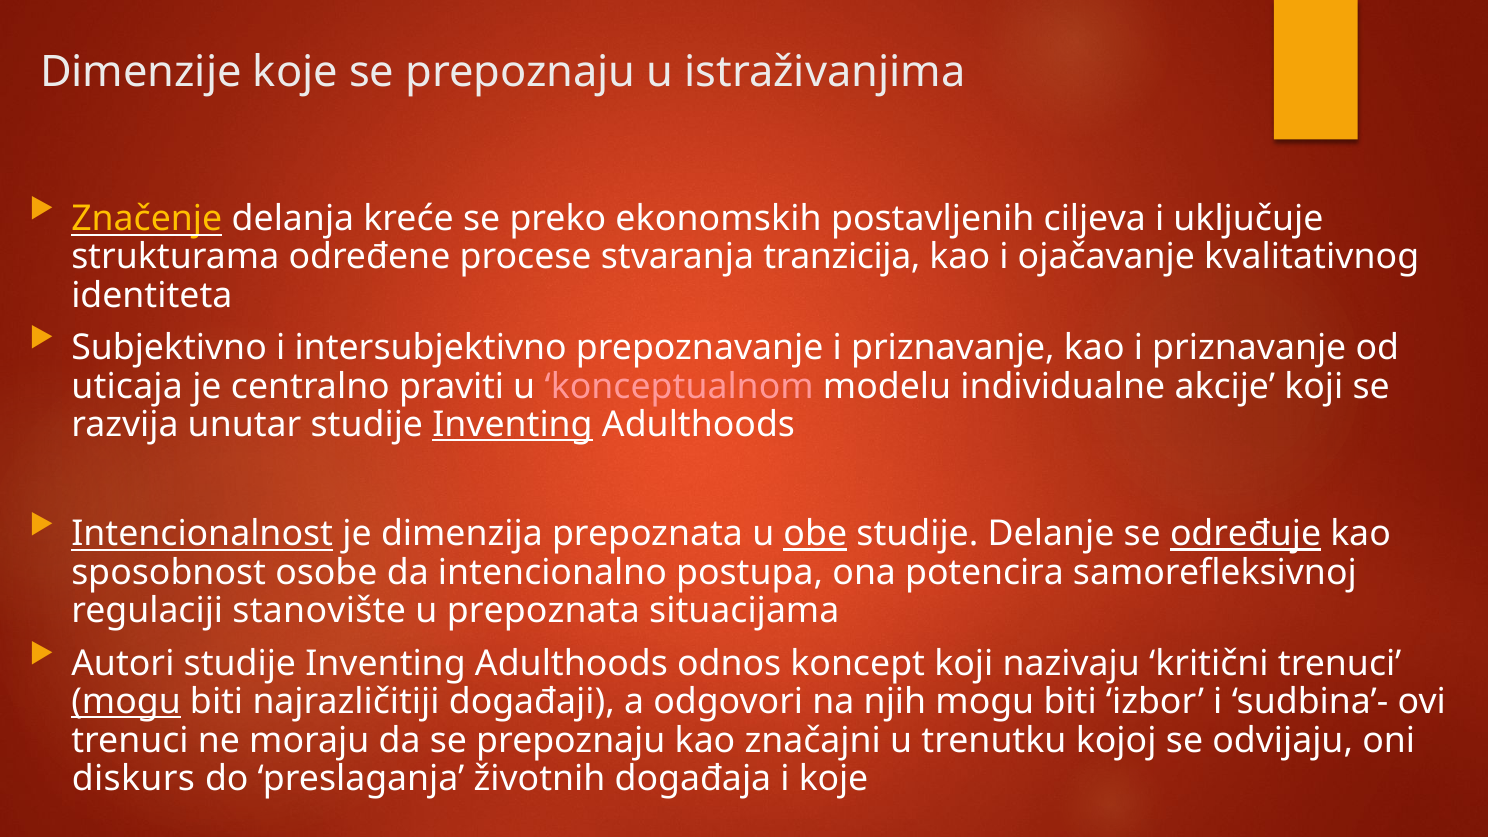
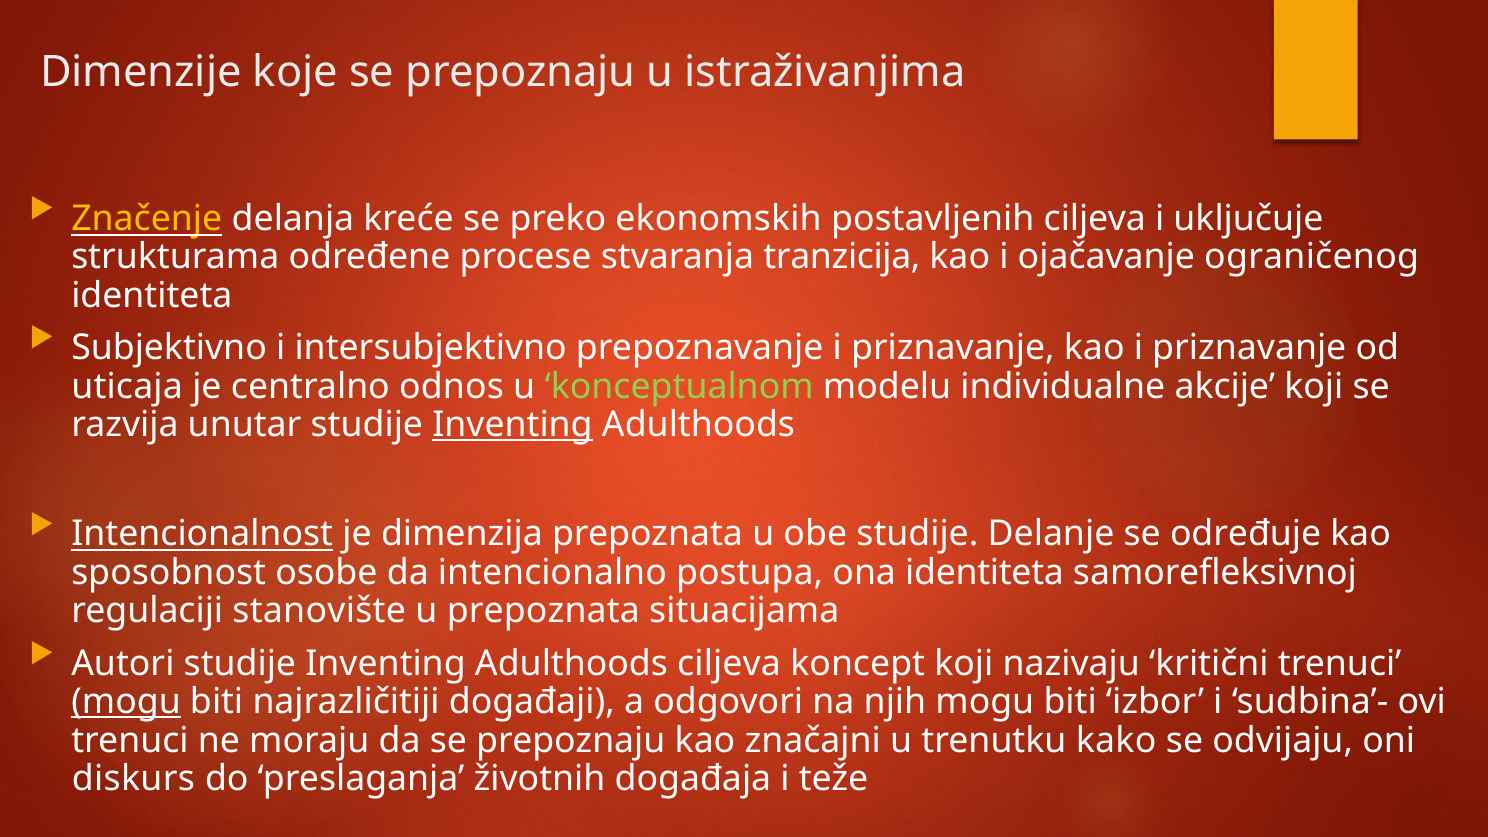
kvalitativnog: kvalitativnog -> ograničenog
praviti: praviti -> odnos
konceptualnom colour: pink -> light green
obe underline: present -> none
određuje underline: present -> none
ona potencira: potencira -> identiteta
Adulthoods odnos: odnos -> ciljeva
kojoj: kojoj -> kako
i koje: koje -> teže
